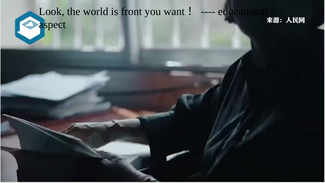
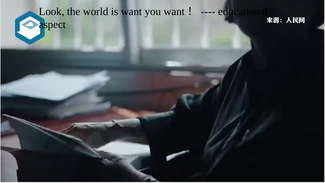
is front: front -> want
